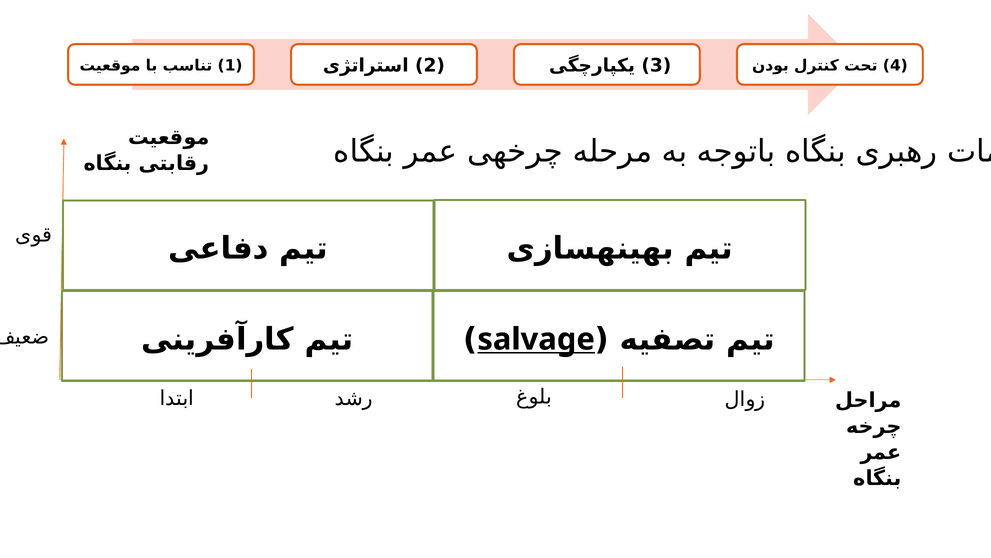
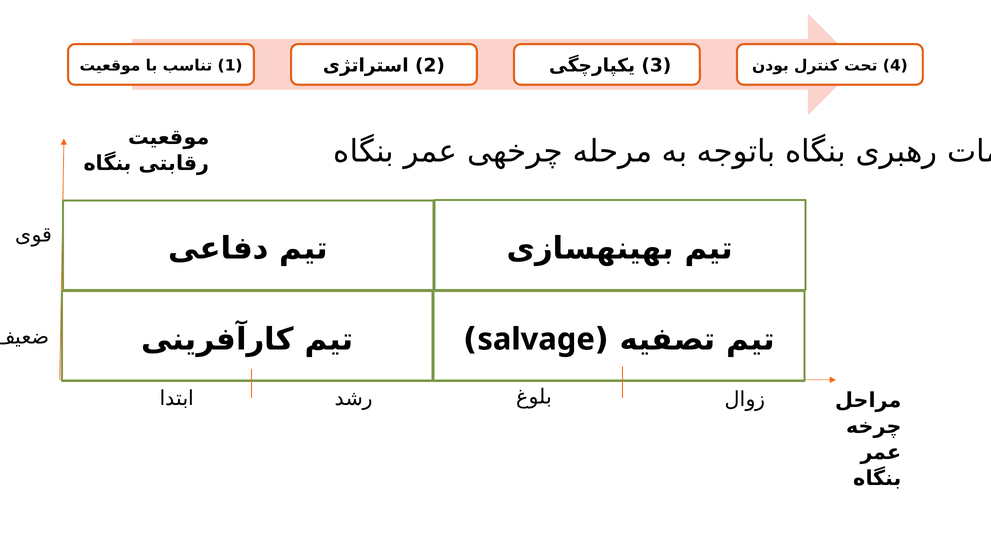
salvage underline: present -> none
